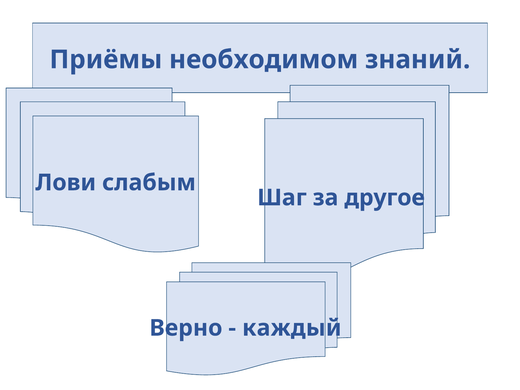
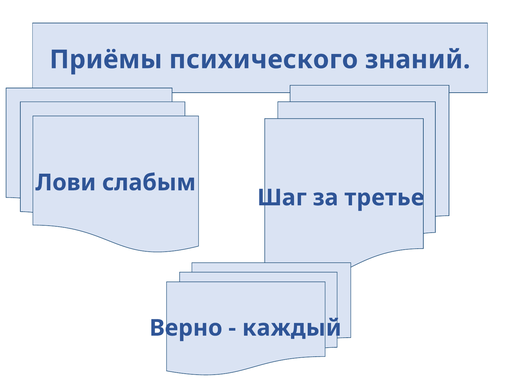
необходимом: необходимом -> психического
другое: другое -> третье
